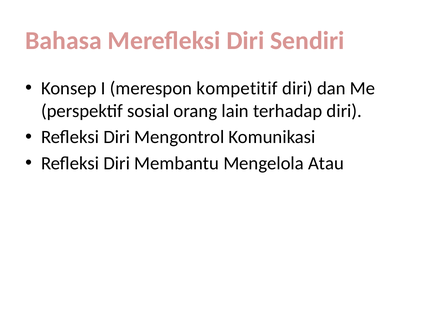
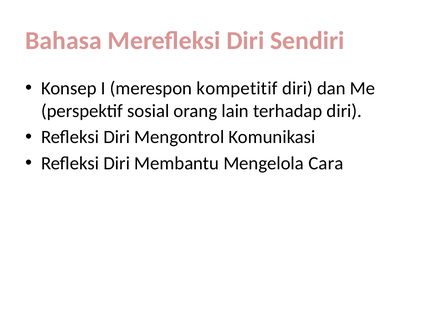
Atau: Atau -> Cara
